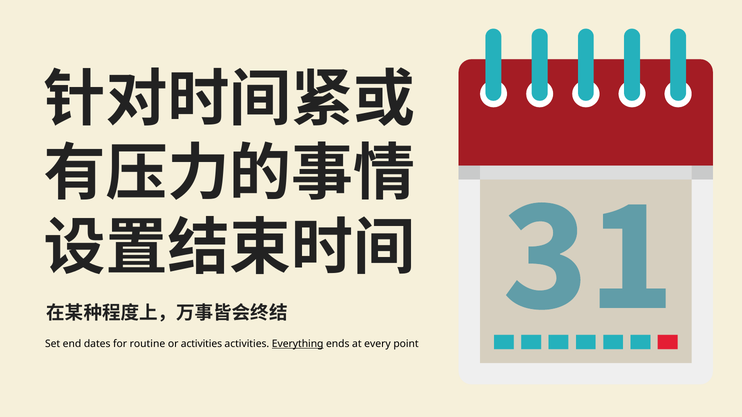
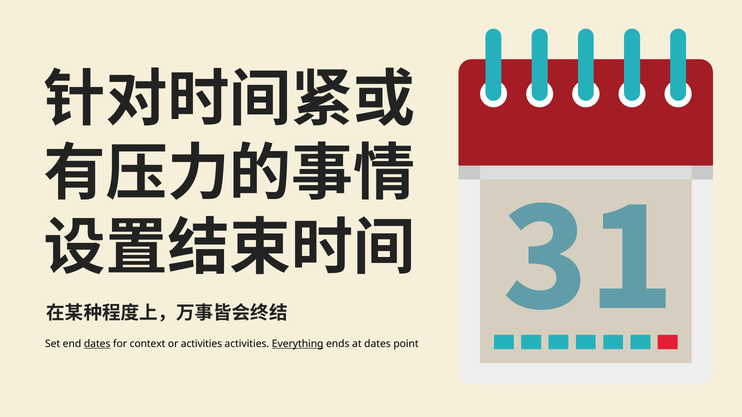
dates at (97, 344) underline: none -> present
routine: routine -> context
at every: every -> dates
